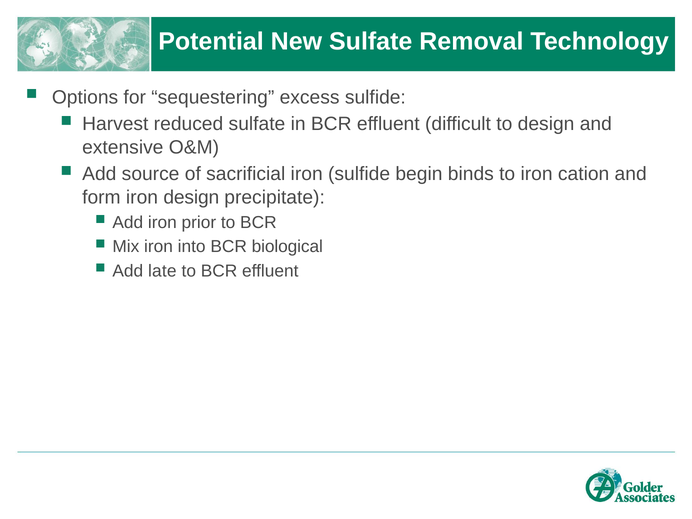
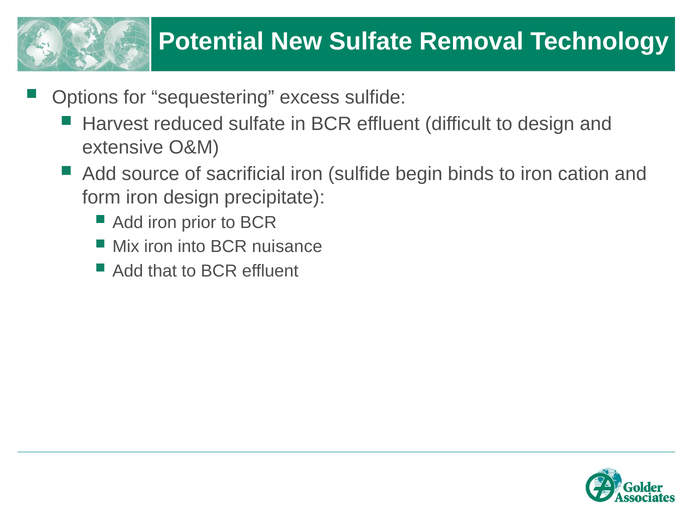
biological: biological -> nuisance
late: late -> that
